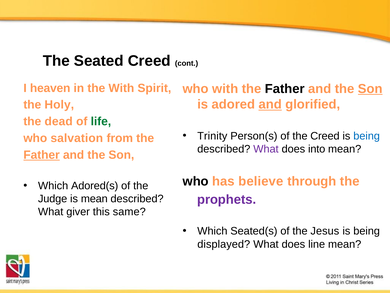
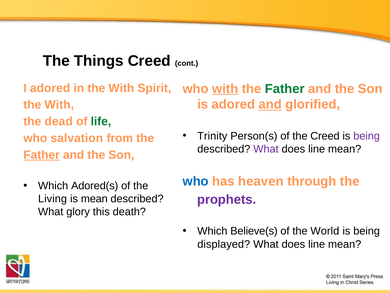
Seated: Seated -> Things
I heaven: heaven -> adored
with at (225, 89) underline: none -> present
Father at (285, 89) colour: black -> green
Son at (370, 89) underline: present -> none
Holy at (59, 105): Holy -> With
being at (367, 136) colour: blue -> purple
into at (317, 149): into -> line
who at (196, 181) colour: black -> blue
believe: believe -> heaven
Judge: Judge -> Living
giver: giver -> glory
same: same -> death
Seated(s: Seated(s -> Believe(s
Jesus: Jesus -> World
